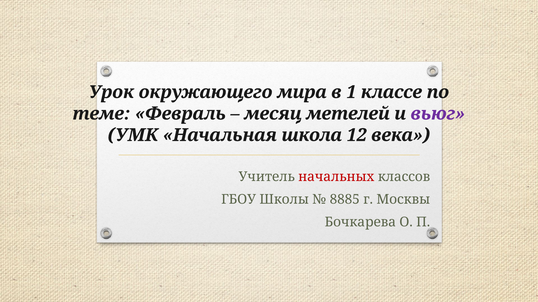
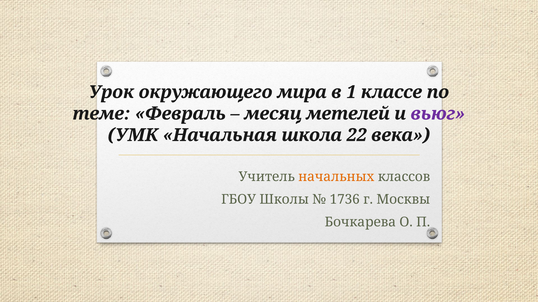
12: 12 -> 22
начальных colour: red -> orange
8885: 8885 -> 1736
